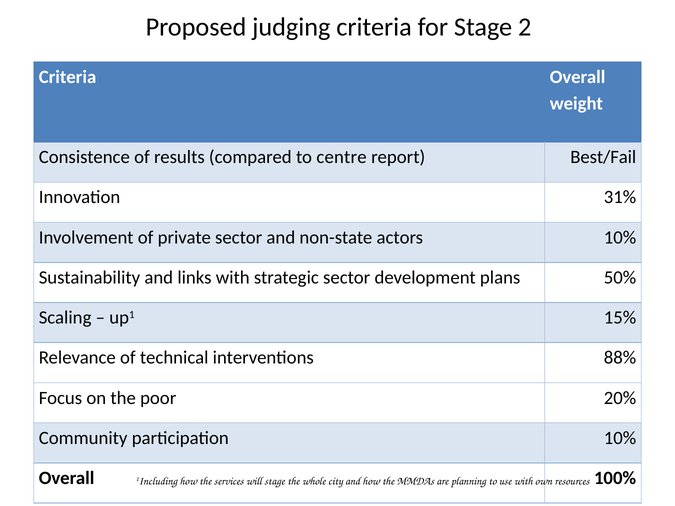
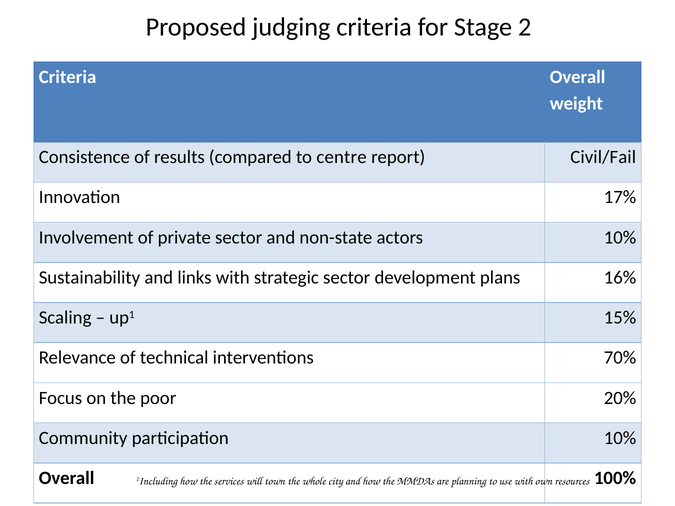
Best/Fail: Best/Fail -> Civil/Fail
31%: 31% -> 17%
50%: 50% -> 16%
88%: 88% -> 70%
will stage: stage -> town
